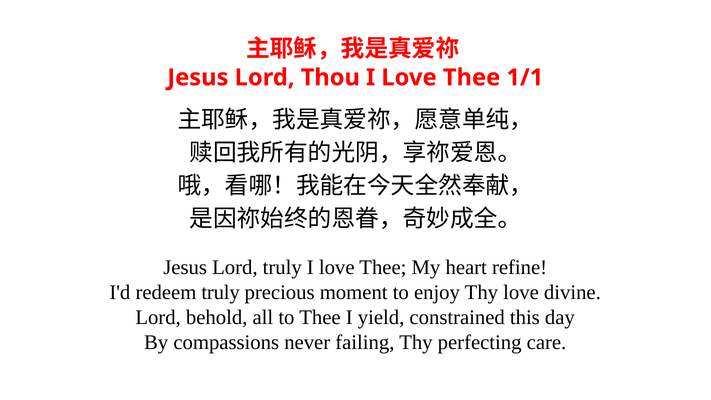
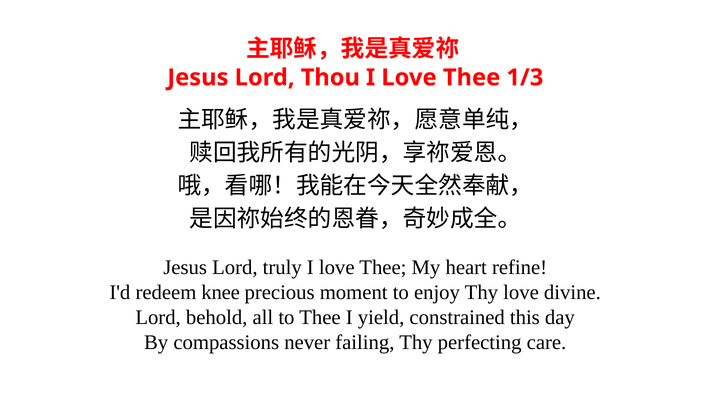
1/1: 1/1 -> 1/3
redeem truly: truly -> knee
